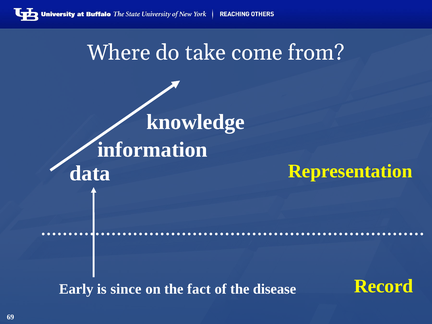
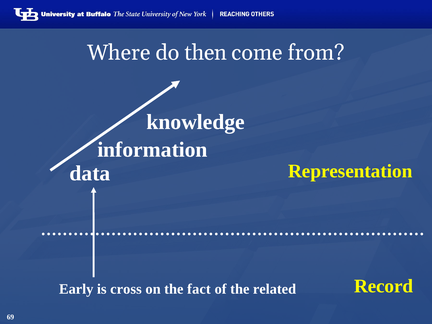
take: take -> then
since: since -> cross
disease: disease -> related
